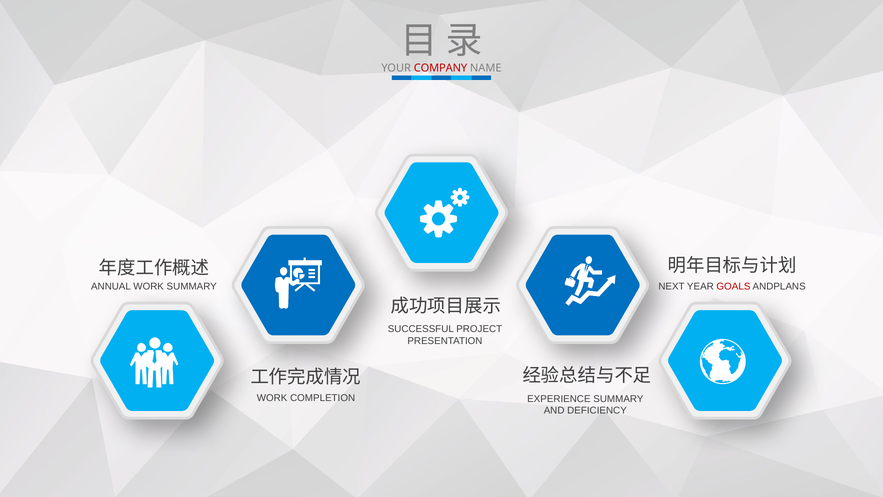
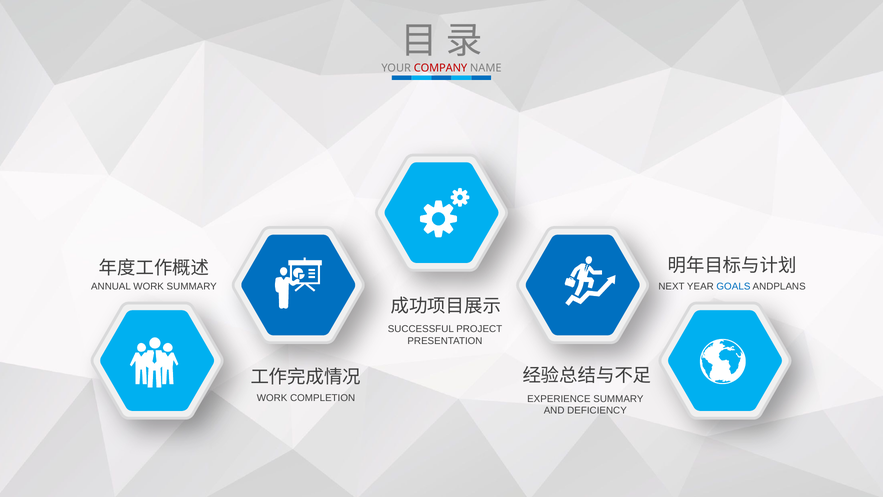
GOALS colour: red -> blue
